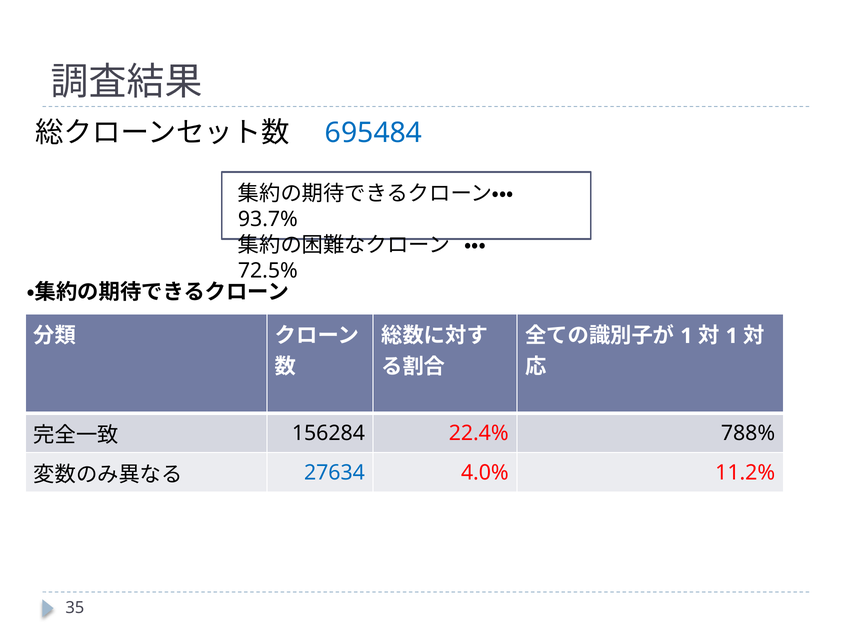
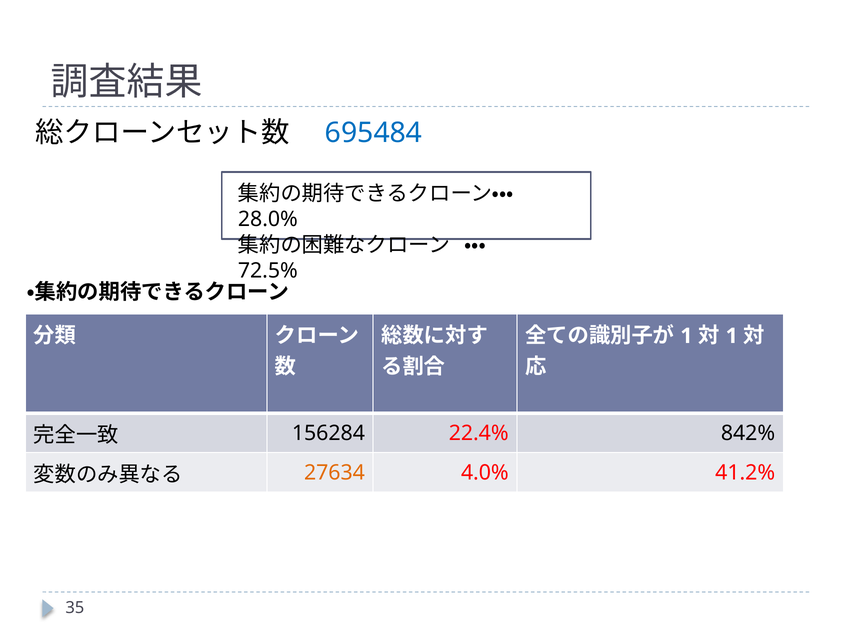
93.7%: 93.7% -> 28.0%
788%: 788% -> 842%
27634 colour: blue -> orange
11.2%: 11.2% -> 41.2%
